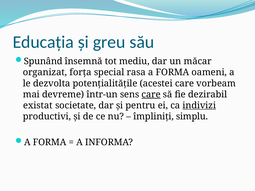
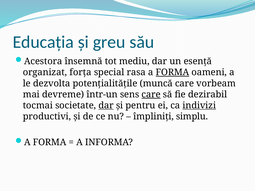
Spunând: Spunând -> Acestora
măcar: măcar -> esență
FORMA at (172, 72) underline: none -> present
acestei: acestei -> muncă
existat: existat -> tocmai
dar at (106, 106) underline: none -> present
